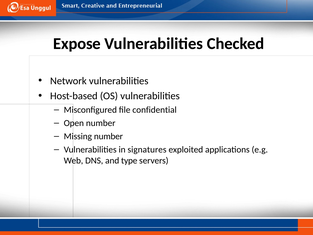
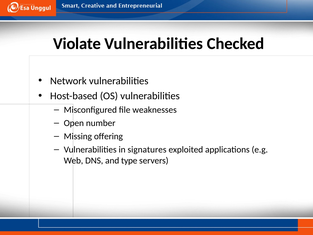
Expose: Expose -> Violate
confidential: confidential -> weaknesses
Missing number: number -> offering
